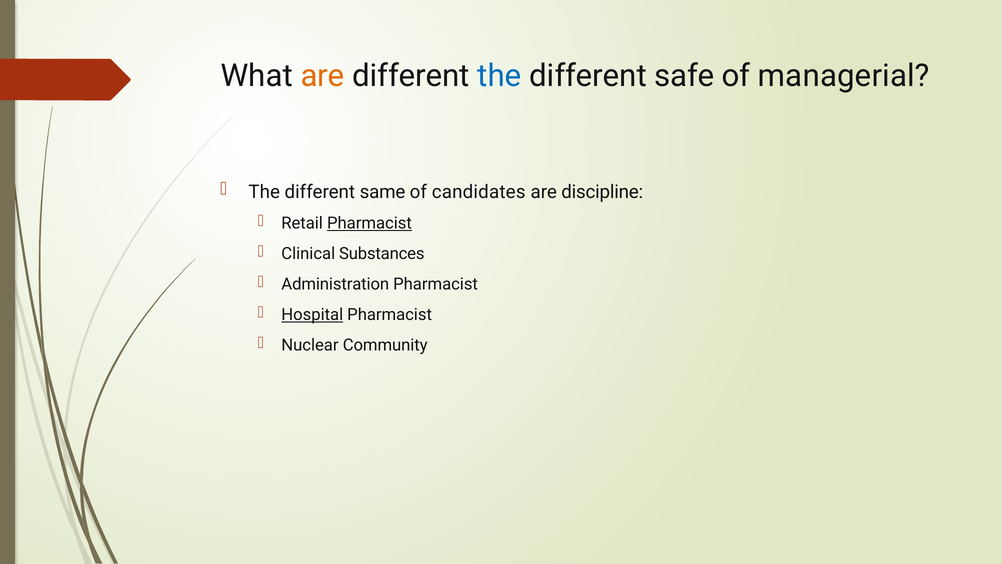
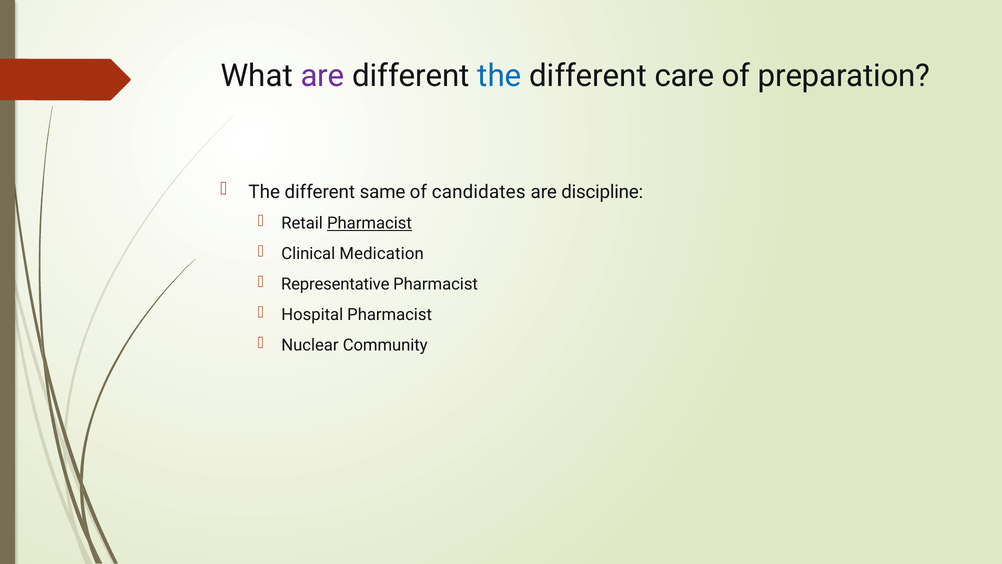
are at (323, 76) colour: orange -> purple
safe: safe -> care
managerial: managerial -> preparation
Substances: Substances -> Medication
Administration: Administration -> Representative
Hospital underline: present -> none
